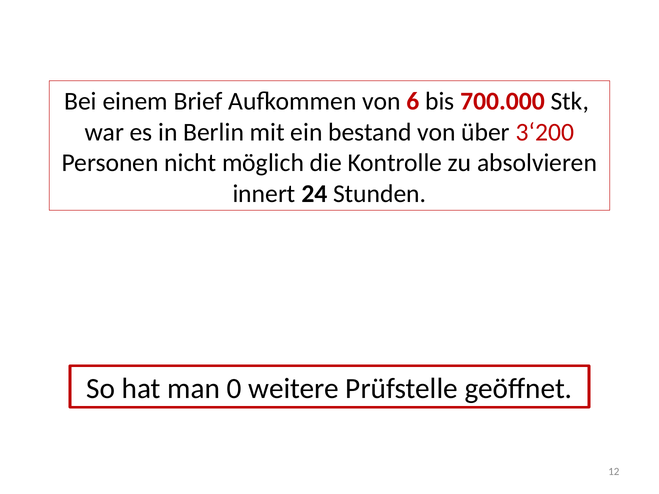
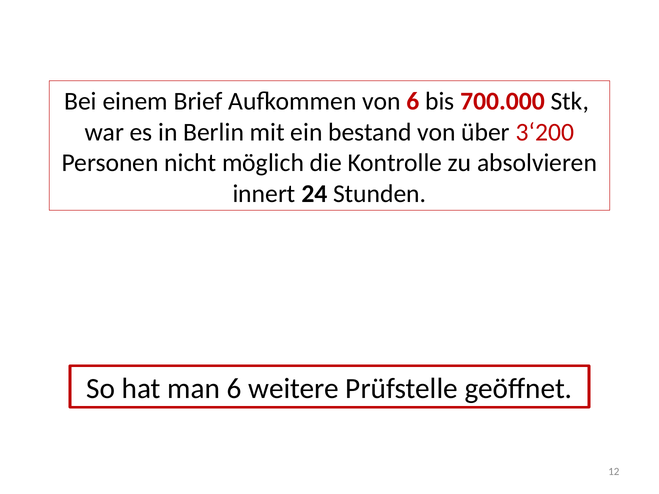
man 0: 0 -> 6
